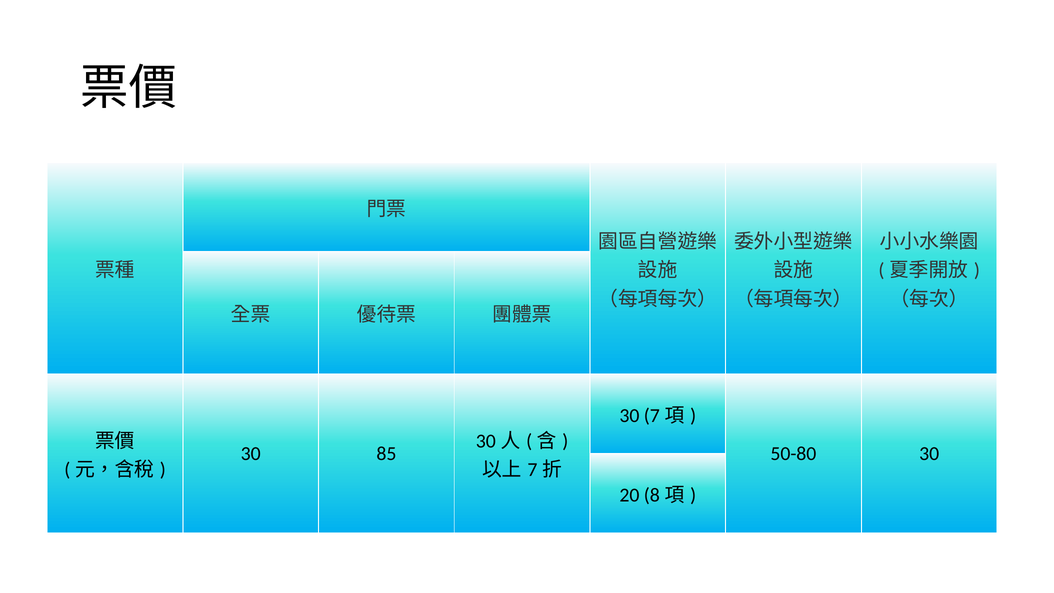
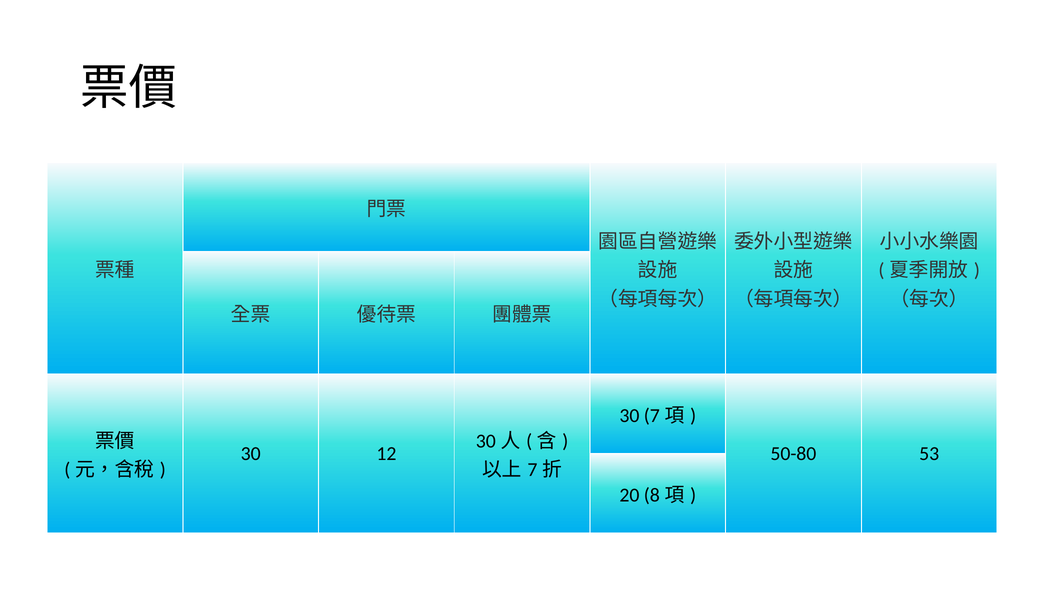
85: 85 -> 12
50-80 30: 30 -> 53
